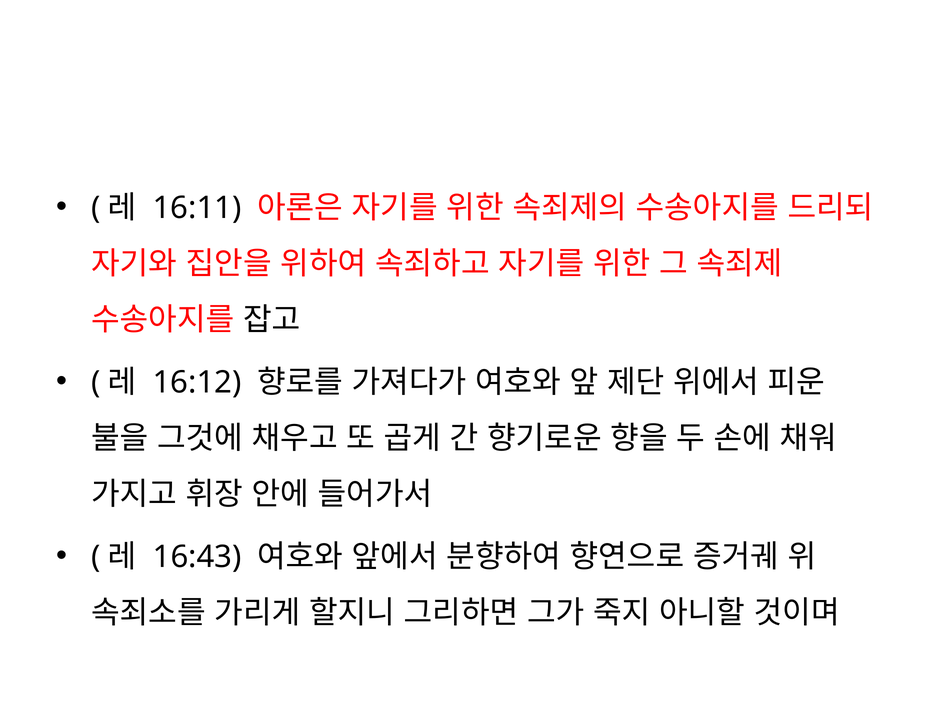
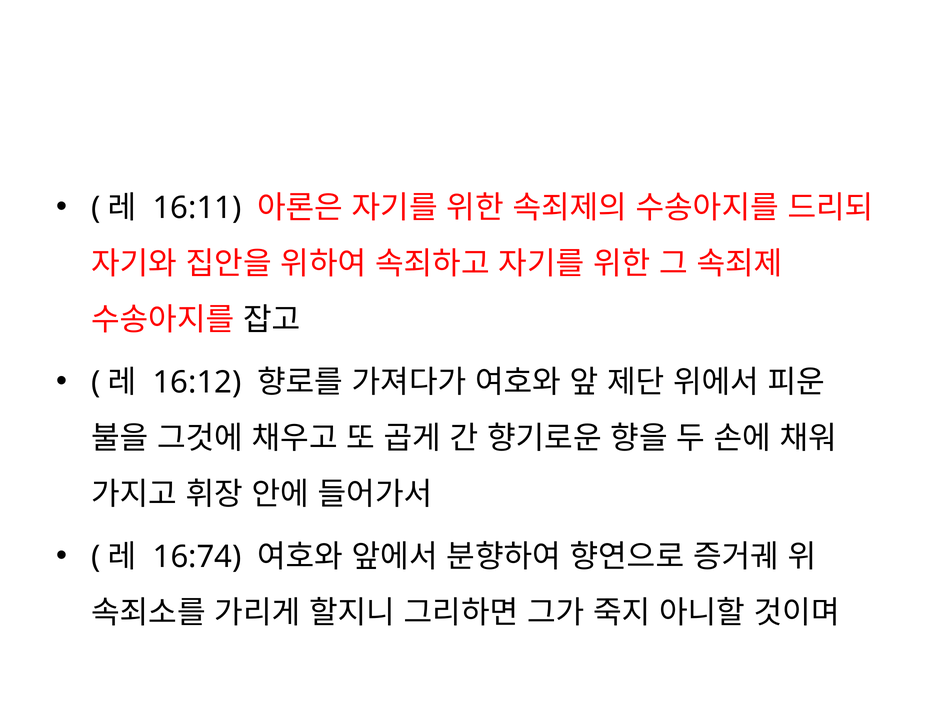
16:43: 16:43 -> 16:74
